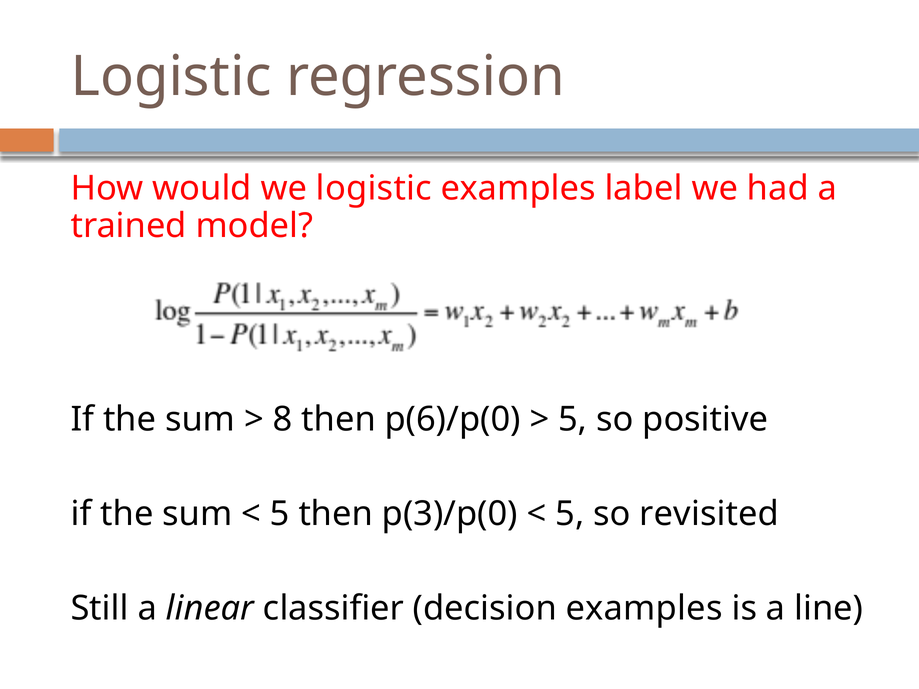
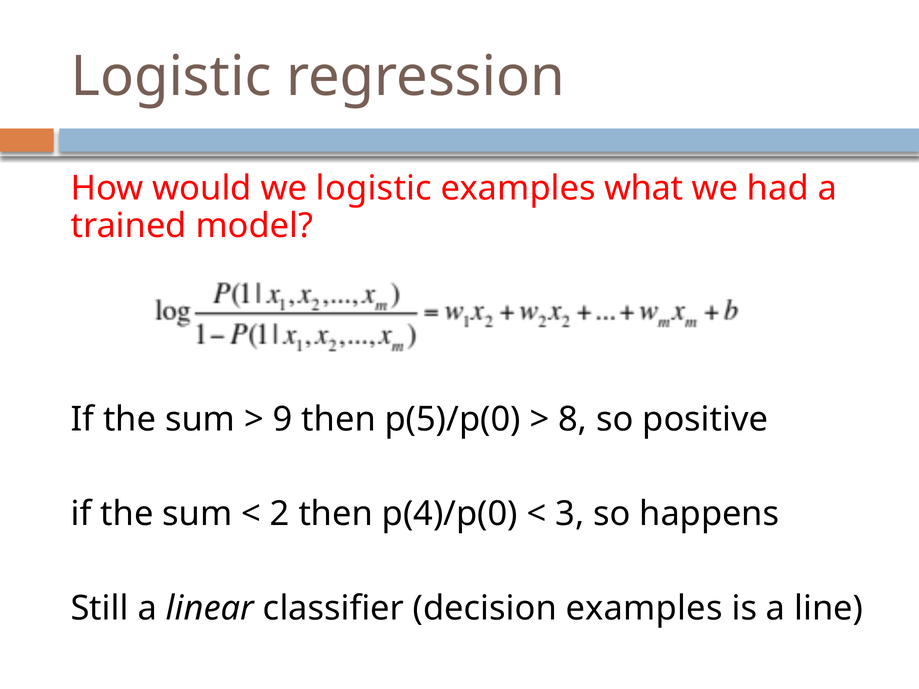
label: label -> what
8: 8 -> 9
p(6)/p(0: p(6)/p(0 -> p(5)/p(0
5 at (573, 419): 5 -> 8
5 at (280, 514): 5 -> 2
p(3)/p(0: p(3)/p(0 -> p(4)/p(0
5 at (570, 514): 5 -> 3
revisited: revisited -> happens
